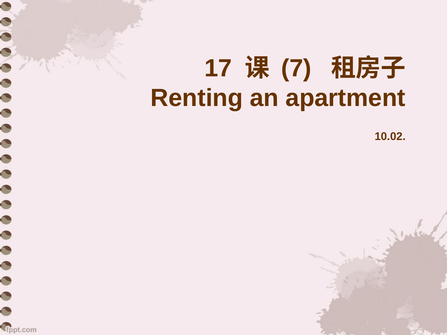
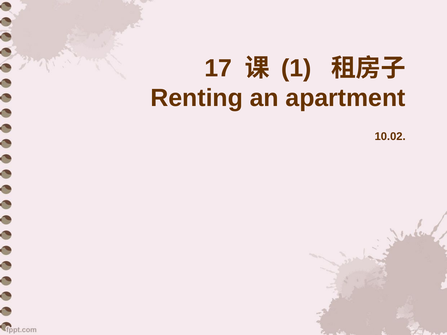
7: 7 -> 1
